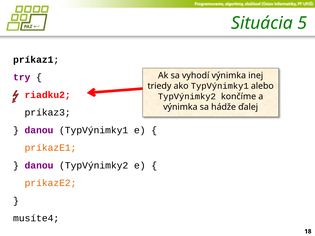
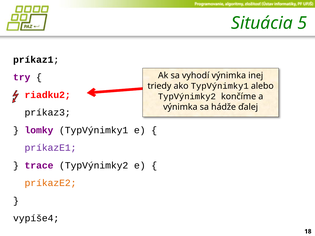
danou at (39, 130): danou -> lomky
príkazE1 colour: orange -> purple
danou at (39, 166): danou -> trace
musíte4: musíte4 -> vypíše4
